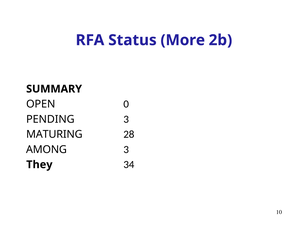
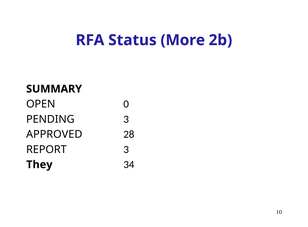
MATURING: MATURING -> APPROVED
AMONG: AMONG -> REPORT
